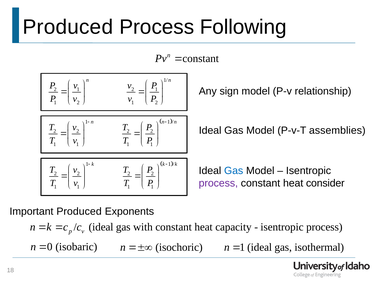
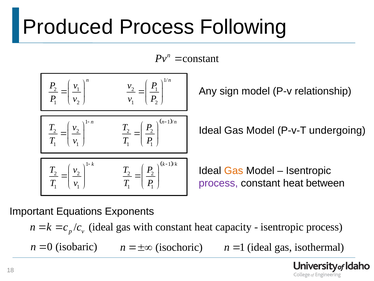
assemblies: assemblies -> undergoing
Gas at (234, 170) colour: blue -> orange
consider: consider -> between
Important Produced: Produced -> Equations
